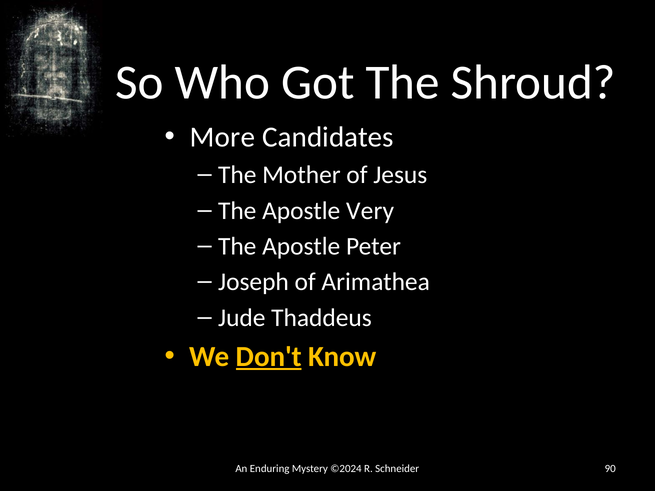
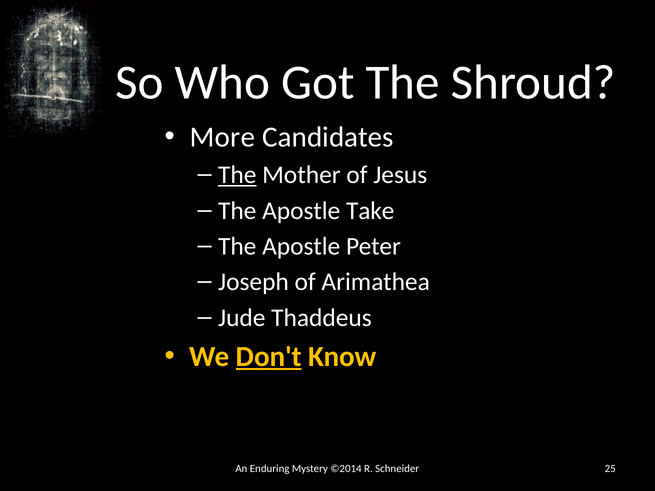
The at (237, 175) underline: none -> present
Very: Very -> Take
©2024: ©2024 -> ©2014
90: 90 -> 25
